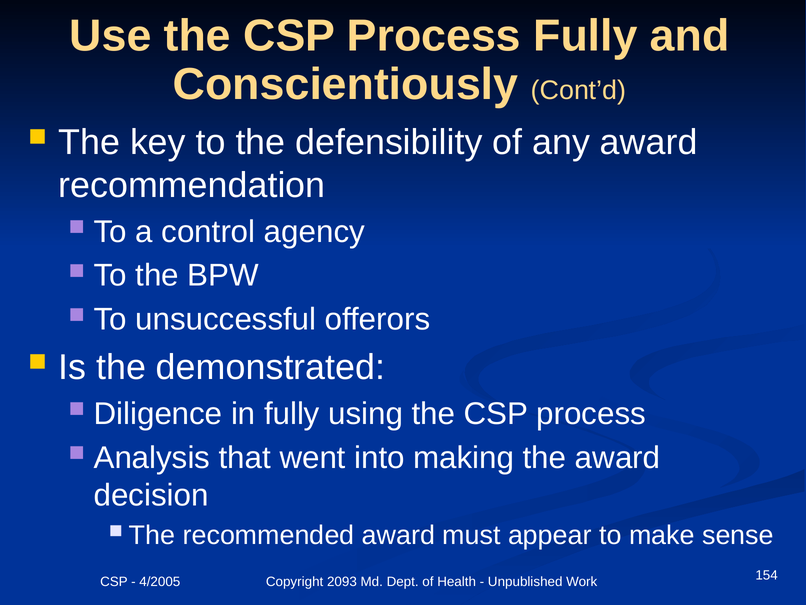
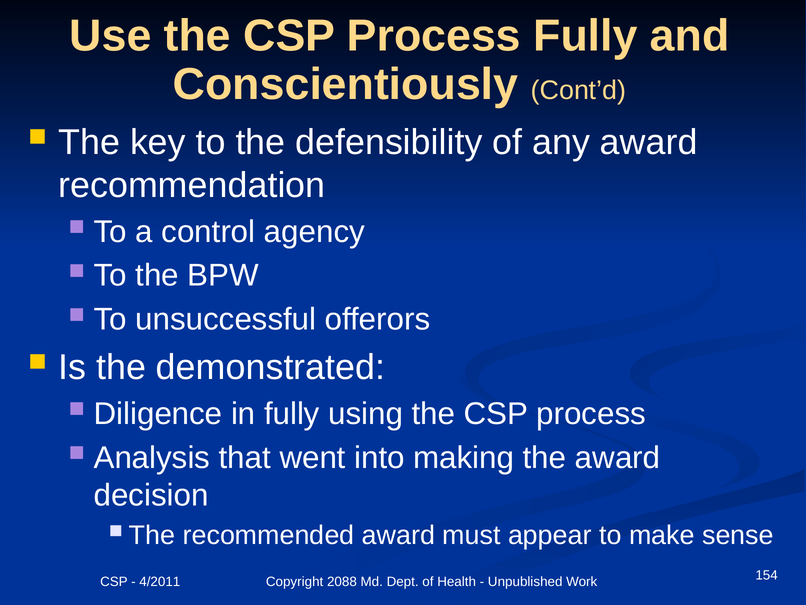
4/2005: 4/2005 -> 4/2011
2093: 2093 -> 2088
